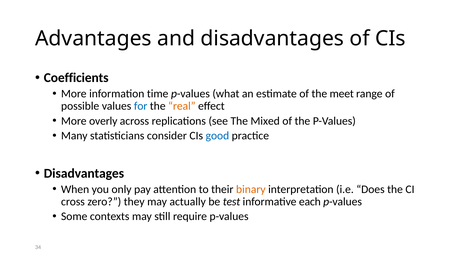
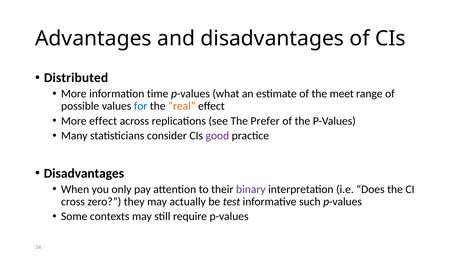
Coefficients: Coefficients -> Distributed
More overly: overly -> effect
Mixed: Mixed -> Prefer
good colour: blue -> purple
binary colour: orange -> purple
each: each -> such
